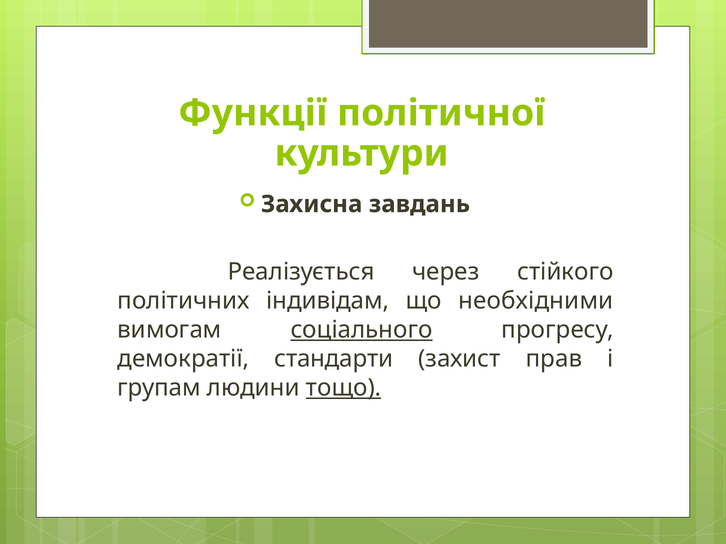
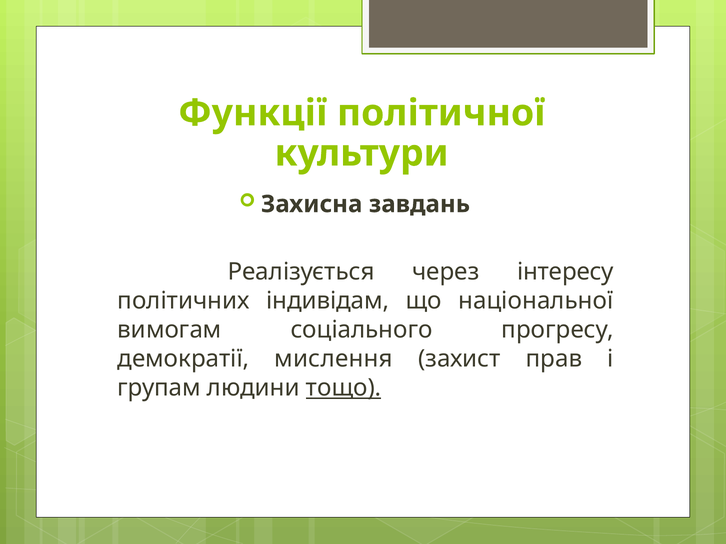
стійкого: стійкого -> інтересу
необхідними: необхідними -> національної
соціального underline: present -> none
стандарти: стандарти -> мислення
